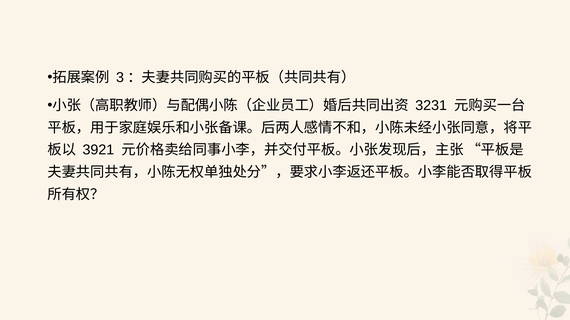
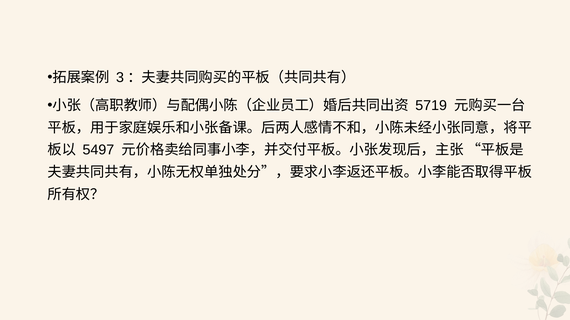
3231: 3231 -> 5719
3921: 3921 -> 5497
